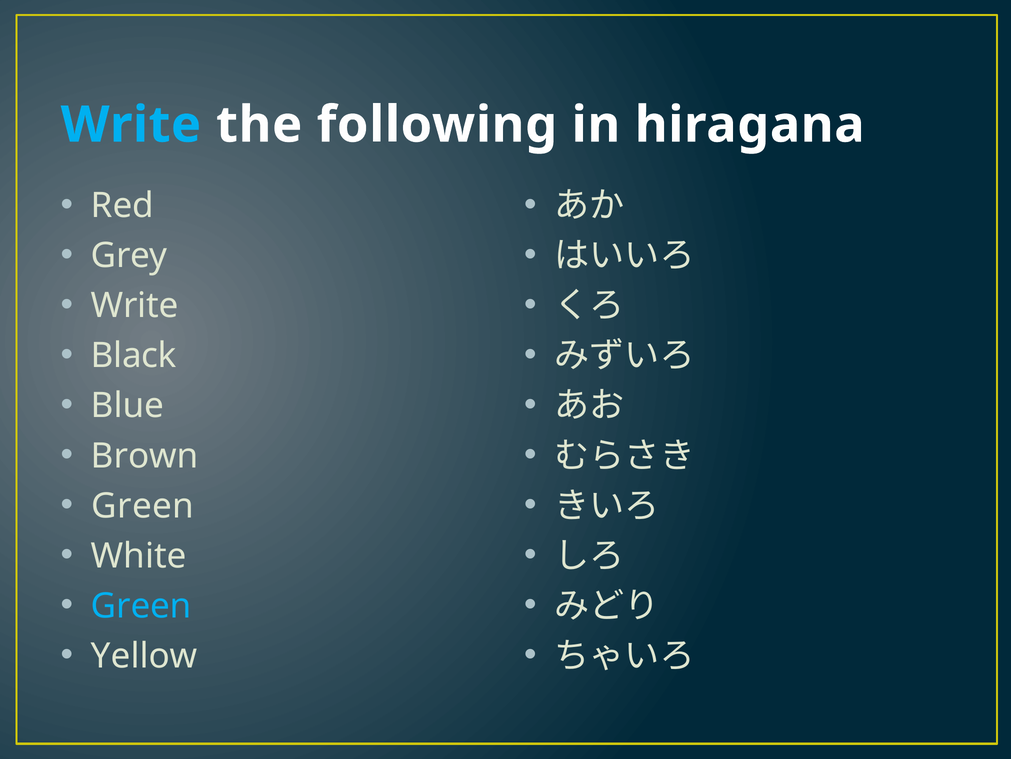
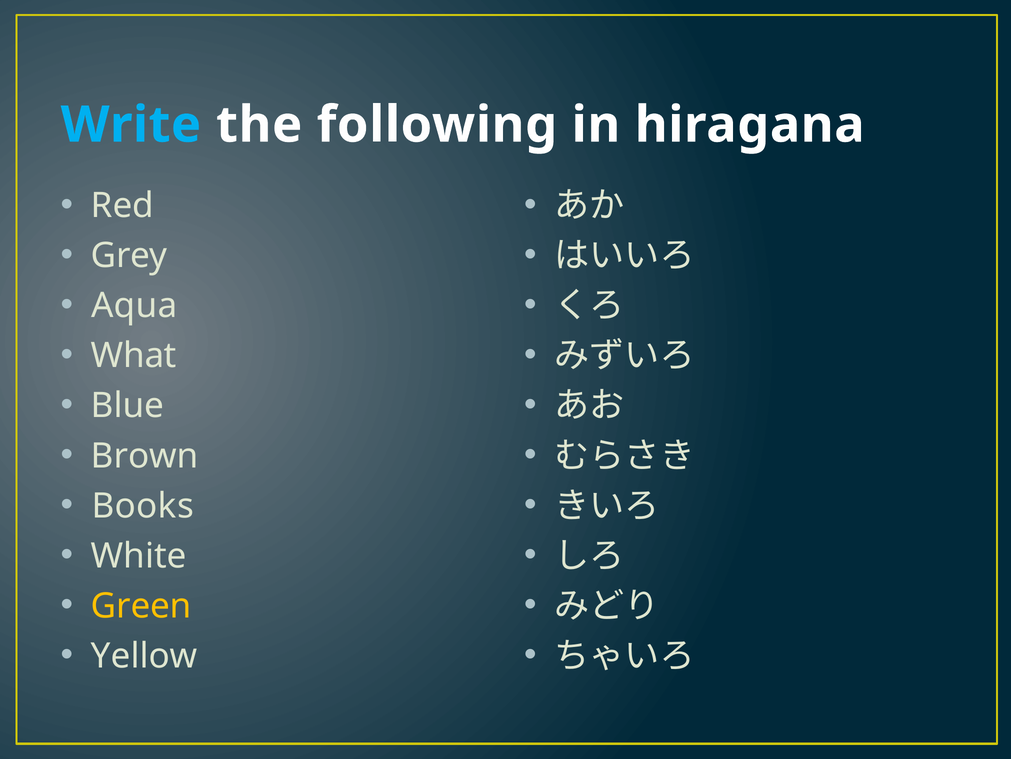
Write at (135, 305): Write -> Aqua
Black: Black -> What
Green at (143, 505): Green -> Books
Green at (141, 605) colour: light blue -> yellow
